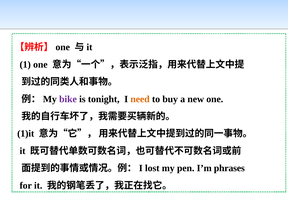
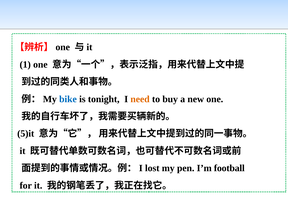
bike colour: purple -> blue
1)it: 1)it -> 5)it
phrases: phrases -> football
